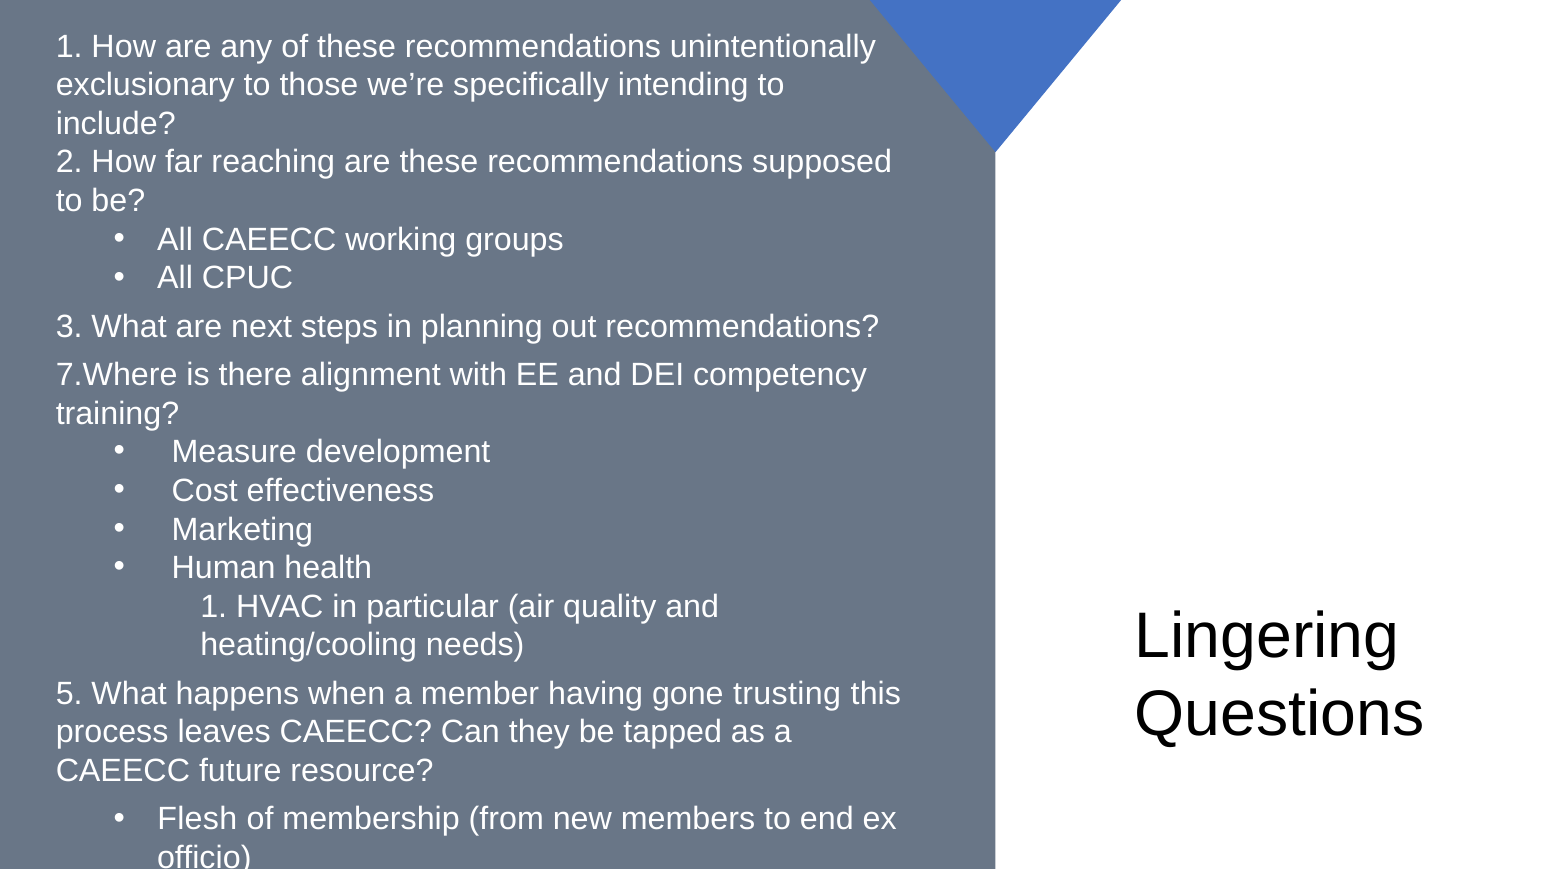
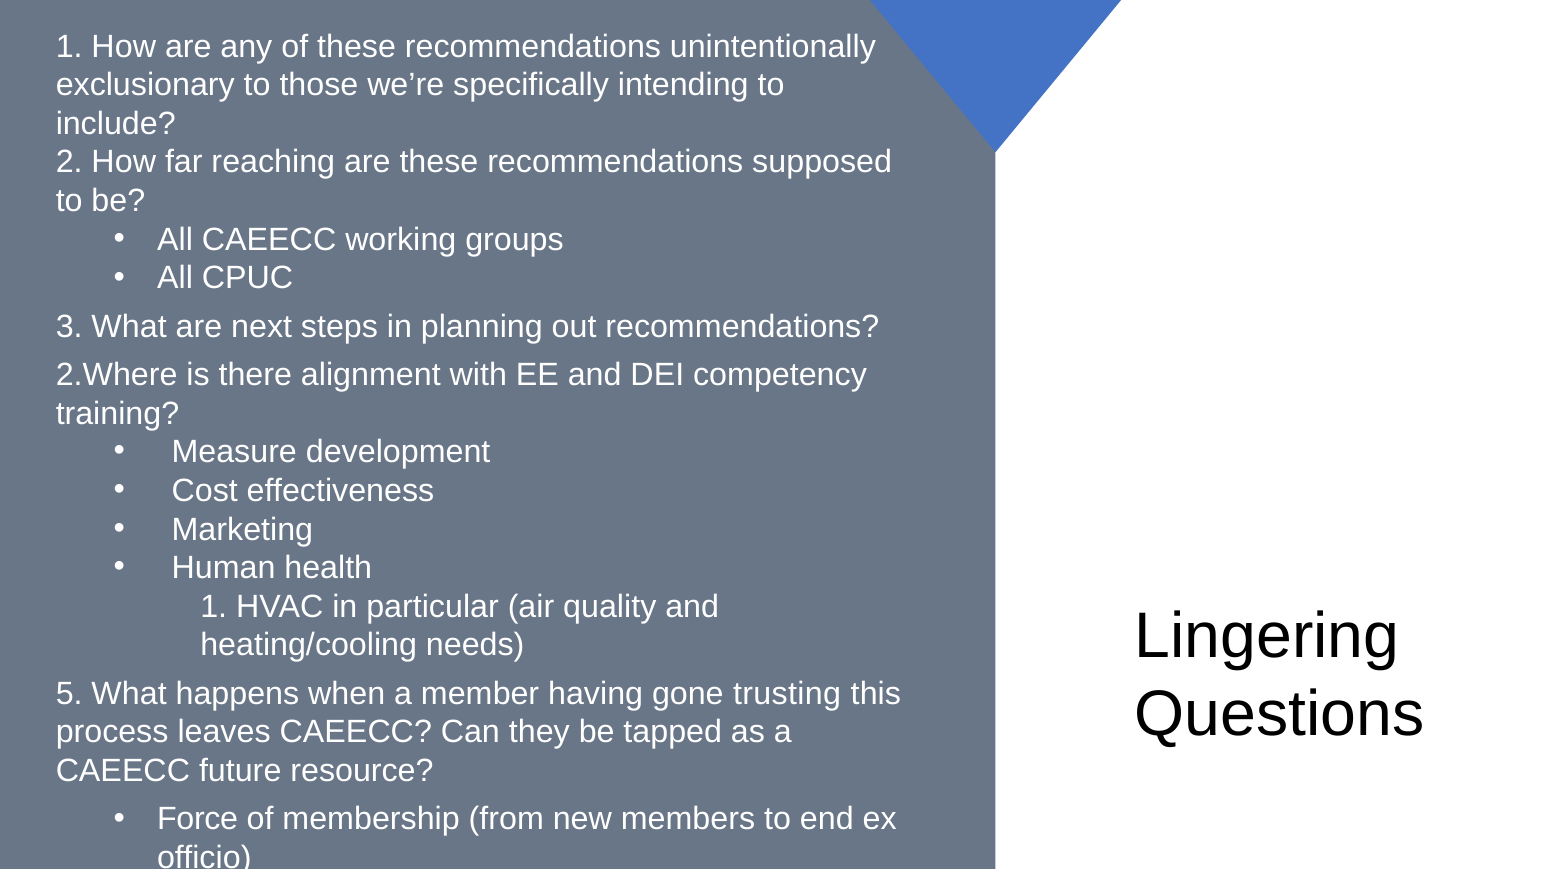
7.Where: 7.Where -> 2.Where
Flesh: Flesh -> Force
